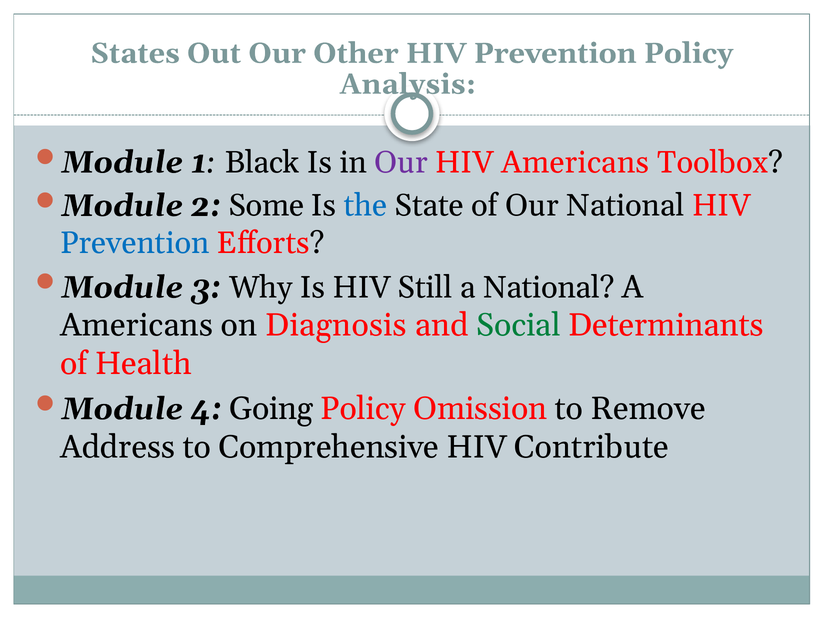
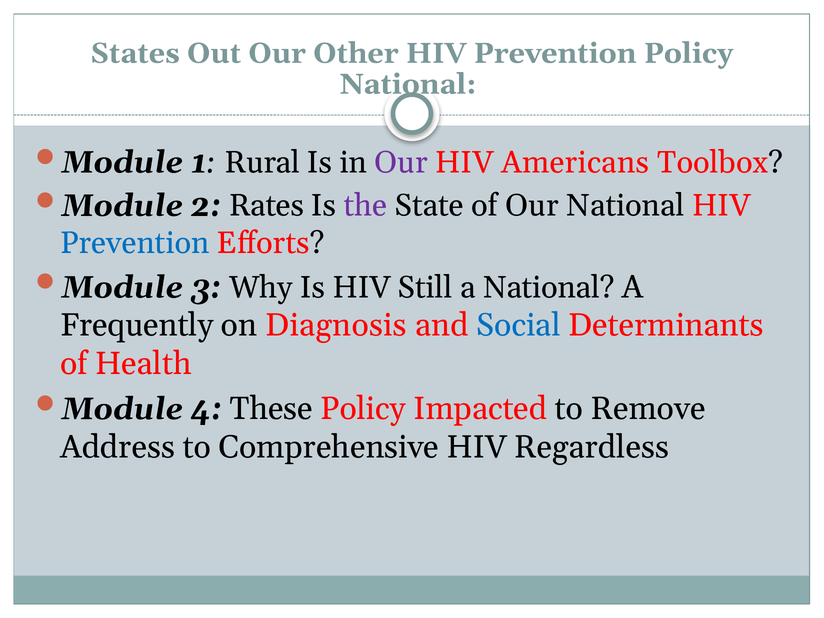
Analysis at (408, 84): Analysis -> National
Black: Black -> Rural
Some: Some -> Rates
the colour: blue -> purple
Americans at (136, 325): Americans -> Frequently
Social colour: green -> blue
Going: Going -> These
Omission: Omission -> Impacted
Contribute: Contribute -> Regardless
